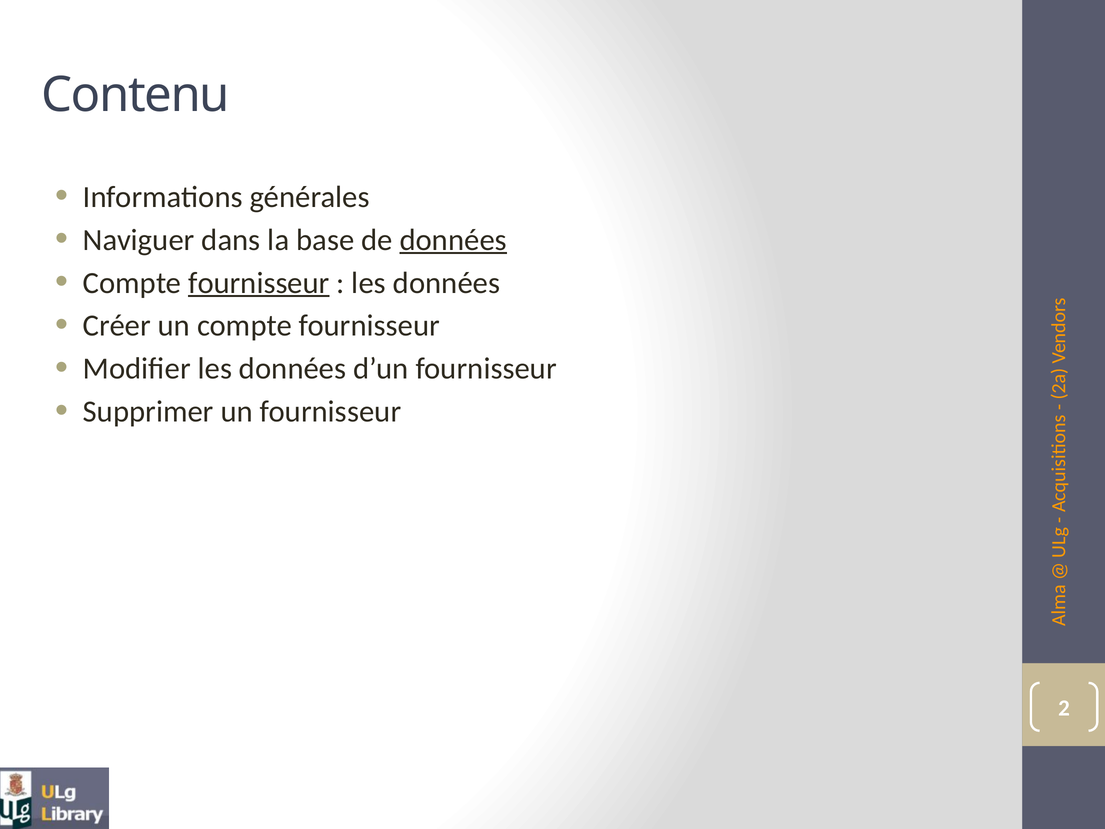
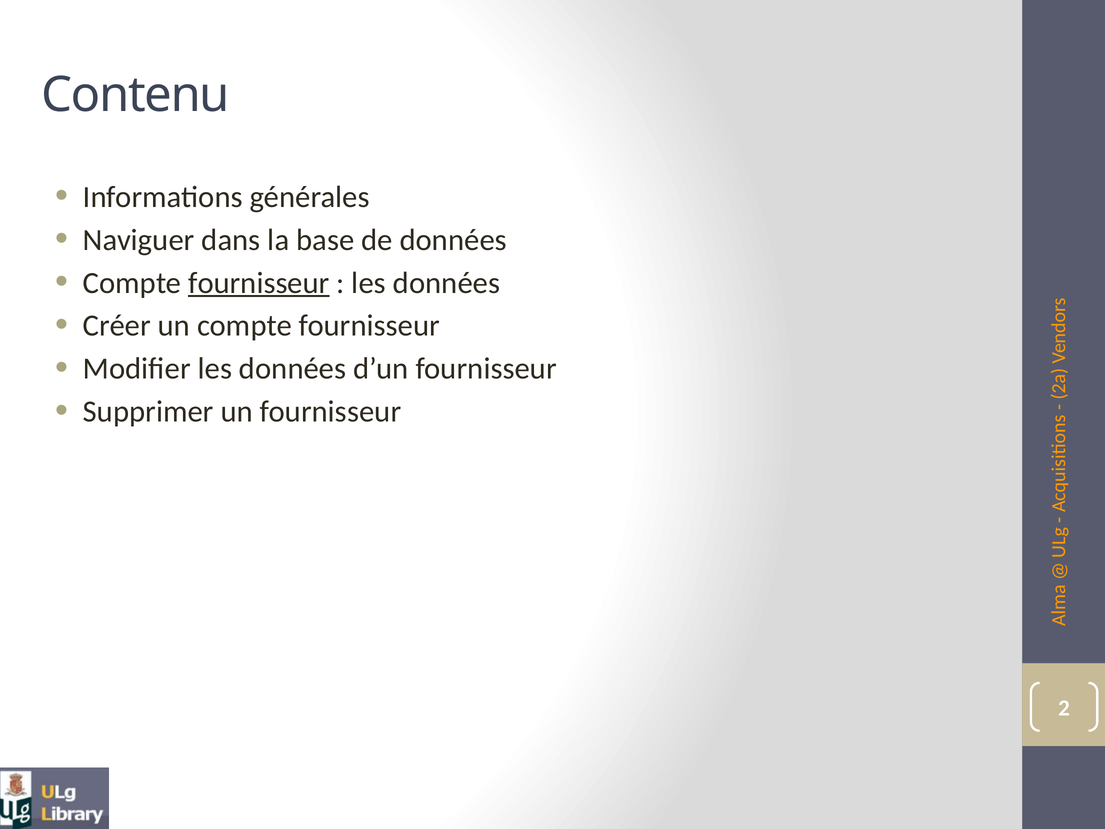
données at (453, 240) underline: present -> none
